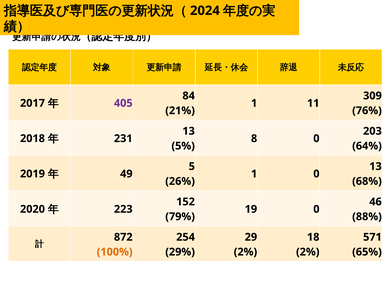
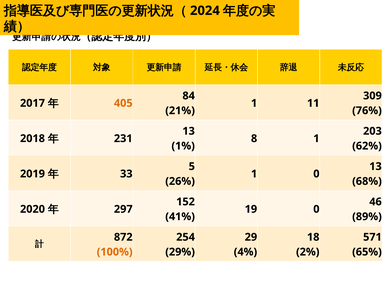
405 colour: purple -> orange
8 0: 0 -> 1
5%: 5% -> 1%
64%: 64% -> 62%
49: 49 -> 33
223: 223 -> 297
79%: 79% -> 41%
88%: 88% -> 89%
2% at (245, 252): 2% -> 4%
